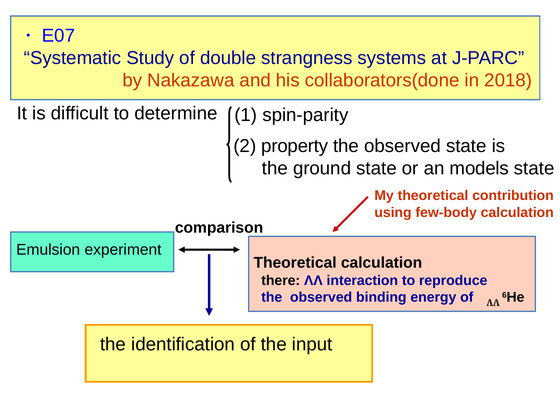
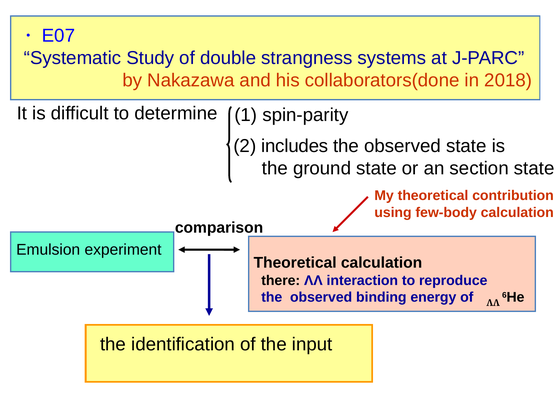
property: property -> includes
models: models -> section
